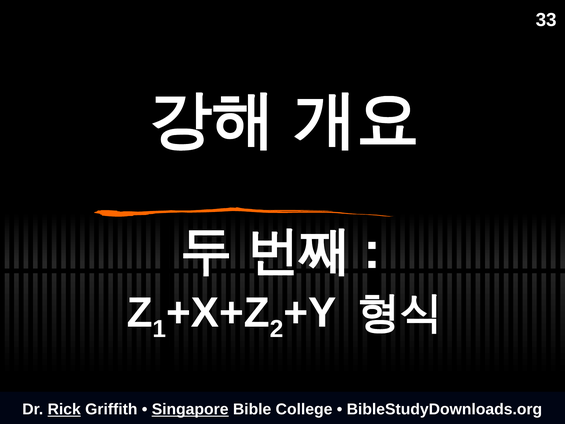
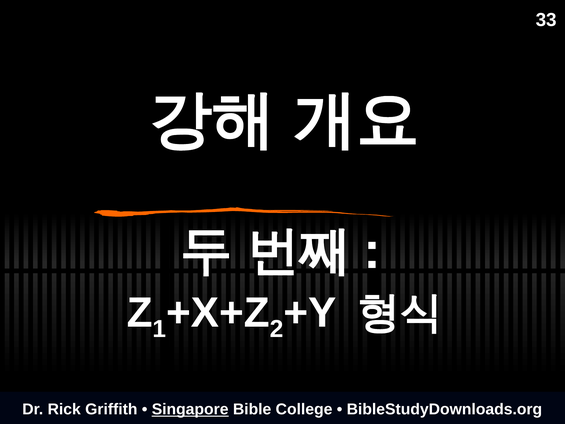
Rick underline: present -> none
